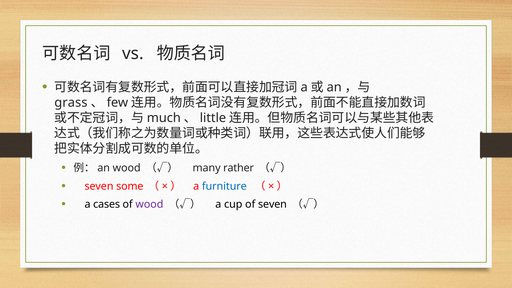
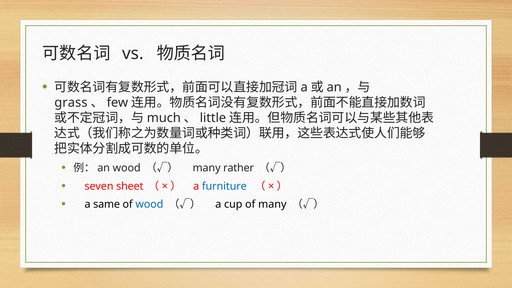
some: some -> sheet
cases: cases -> same
wood at (149, 204) colour: purple -> blue
of seven: seven -> many
